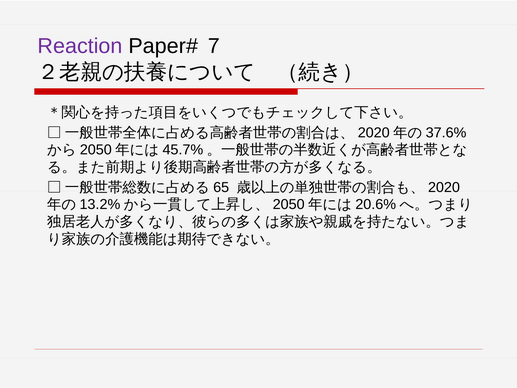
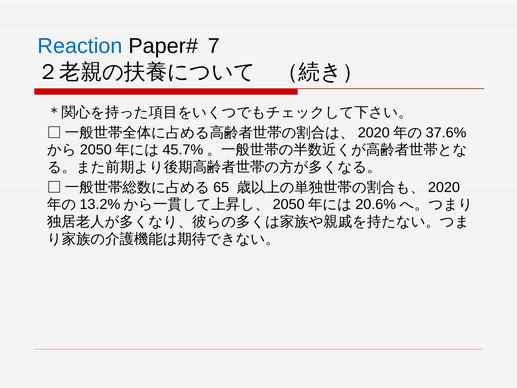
Reaction colour: purple -> blue
